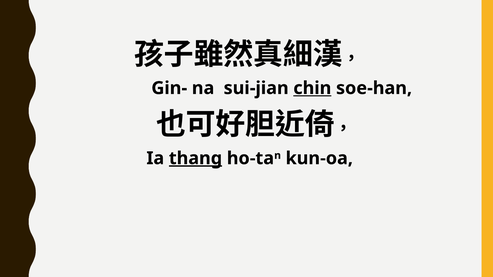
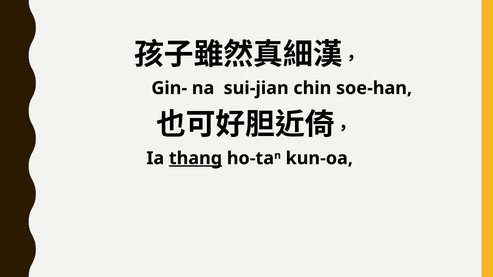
chin underline: present -> none
